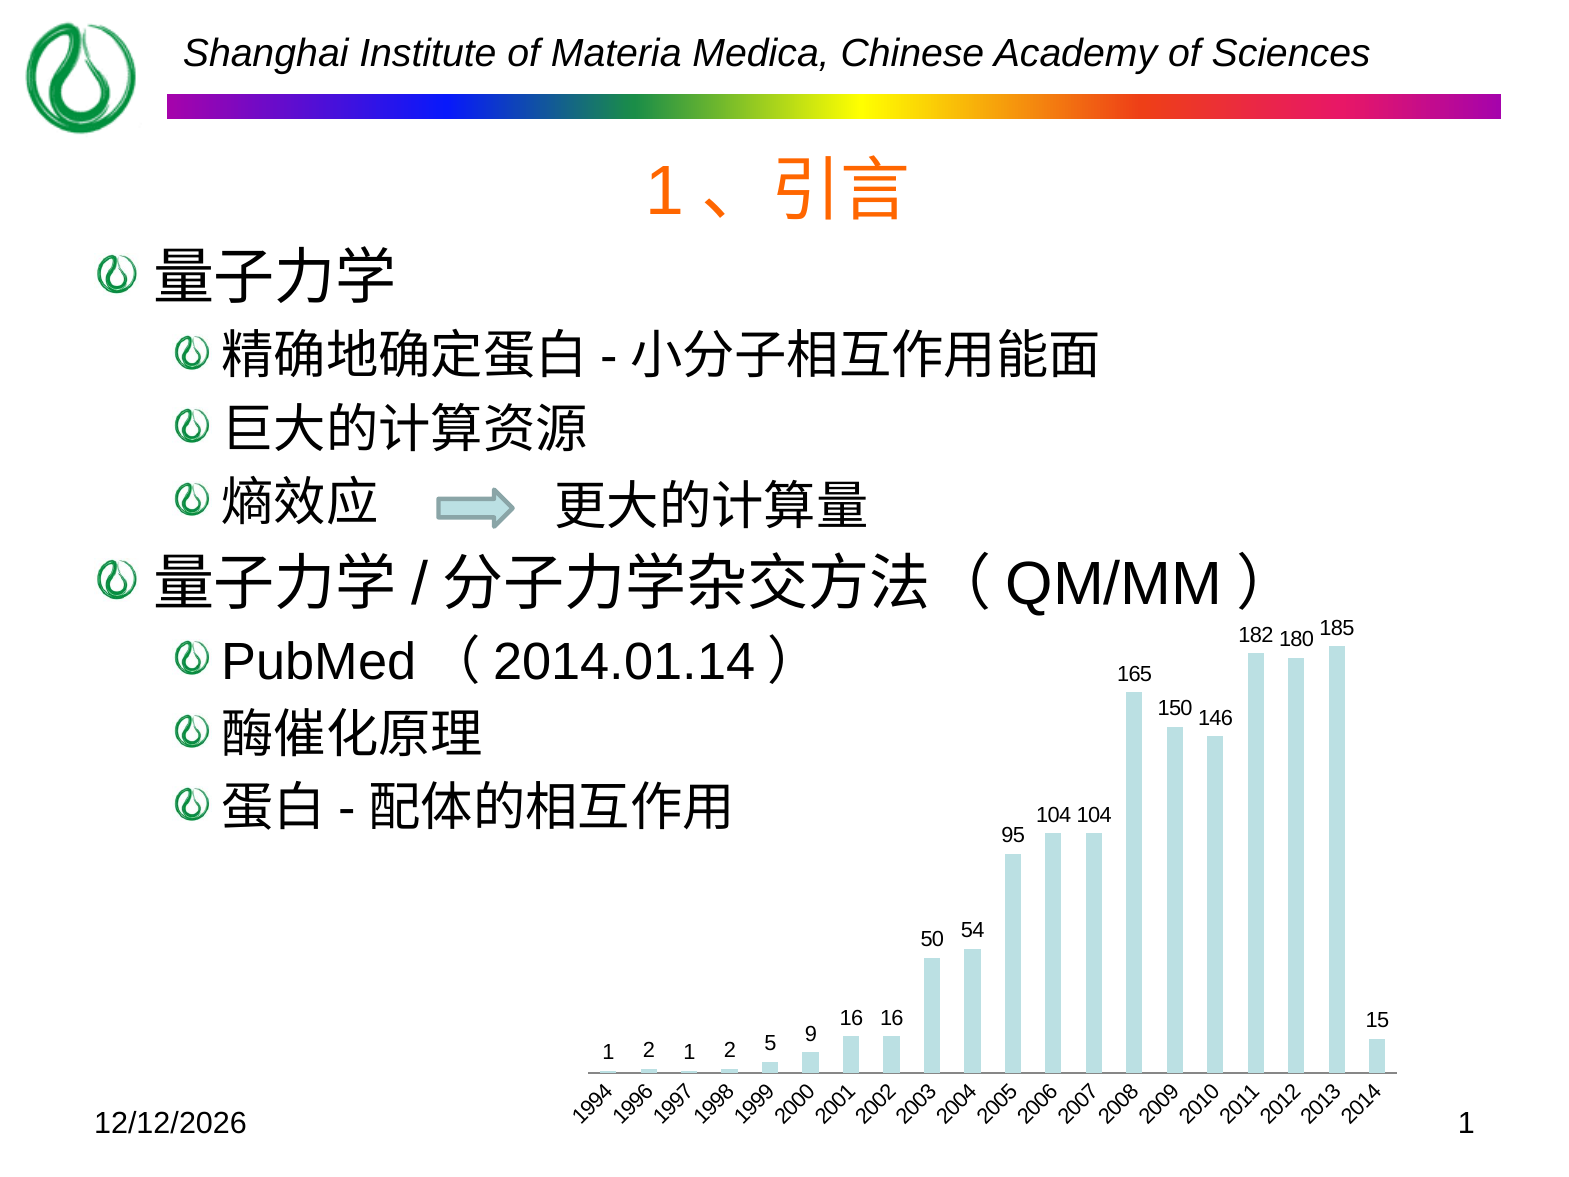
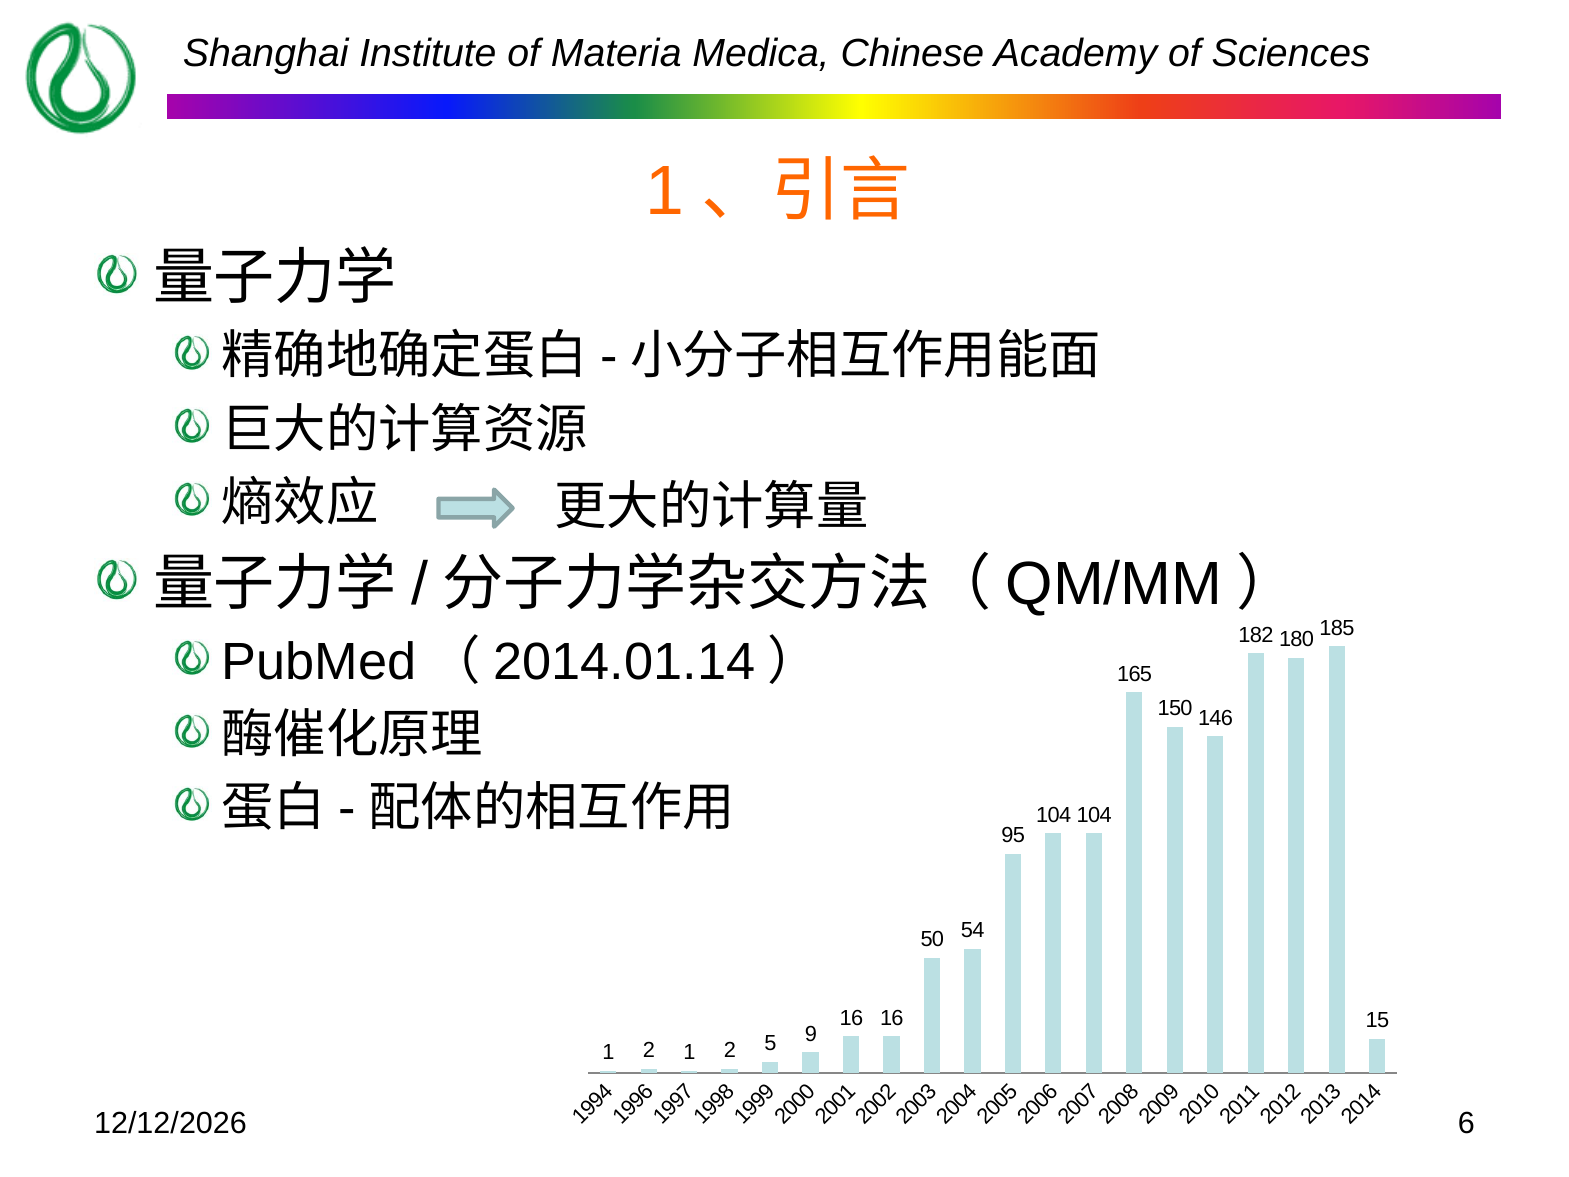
1 at (1466, 1123): 1 -> 6
